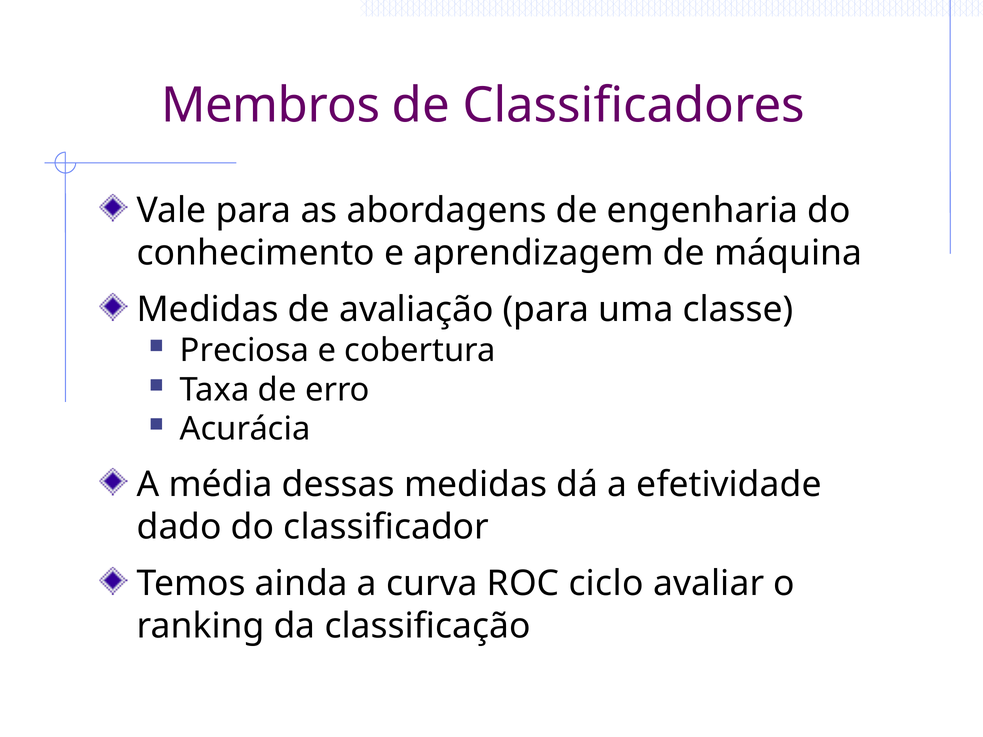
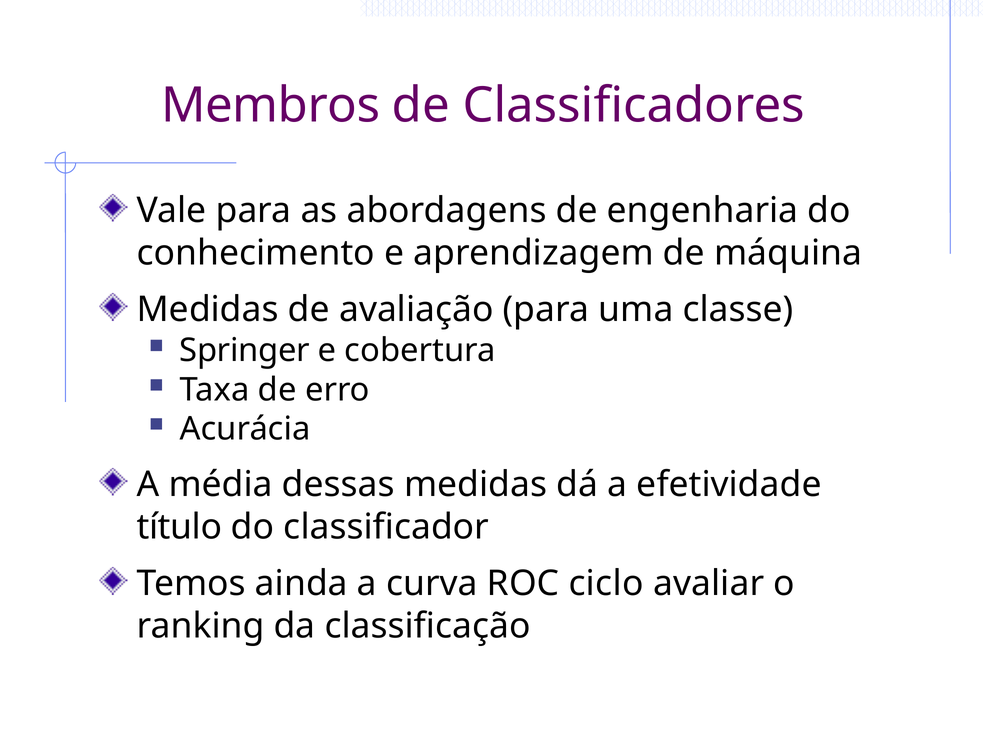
Preciosa: Preciosa -> Springer
dado: dado -> título
